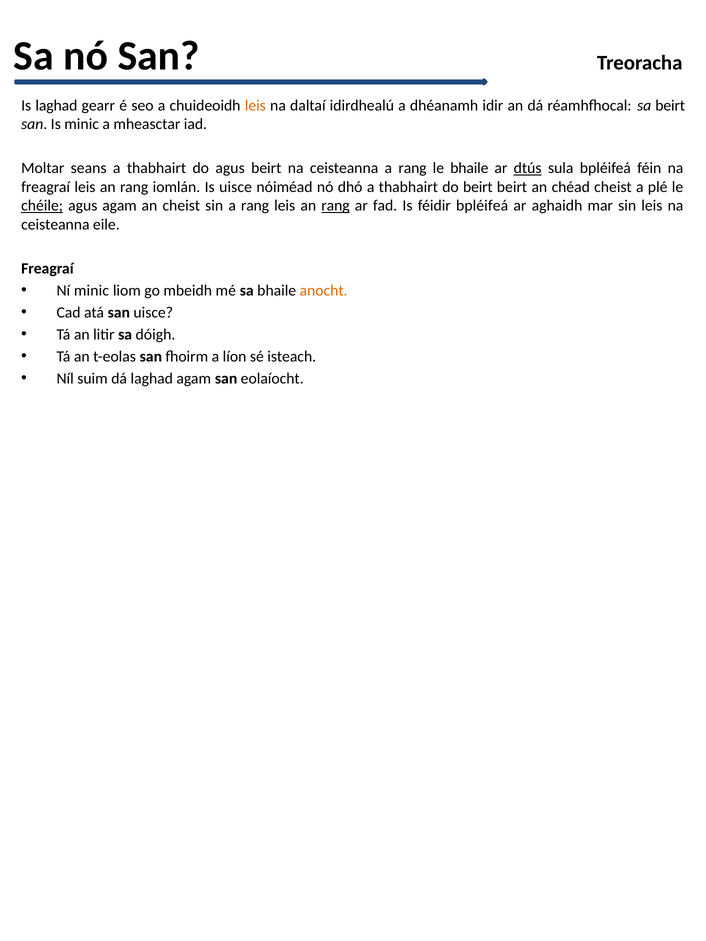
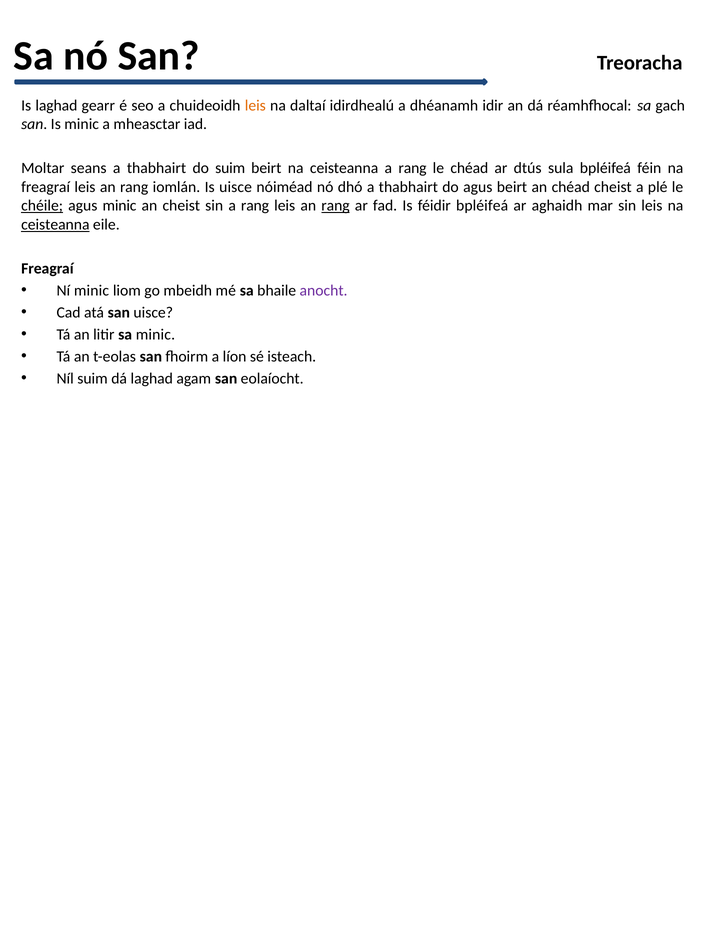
sa beirt: beirt -> gach
do agus: agus -> suim
le bhaile: bhaile -> chéad
dtús underline: present -> none
do beirt: beirt -> agus
agus agam: agam -> minic
ceisteanna at (55, 225) underline: none -> present
anocht colour: orange -> purple
sa dóigh: dóigh -> minic
